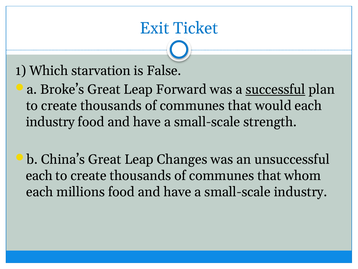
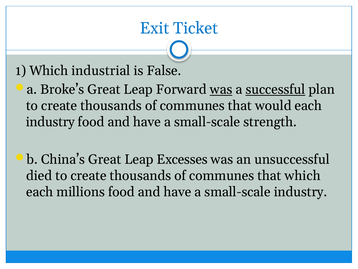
starvation: starvation -> industrial
was at (221, 89) underline: none -> present
Changes: Changes -> Excesses
each at (39, 175): each -> died
that whom: whom -> which
